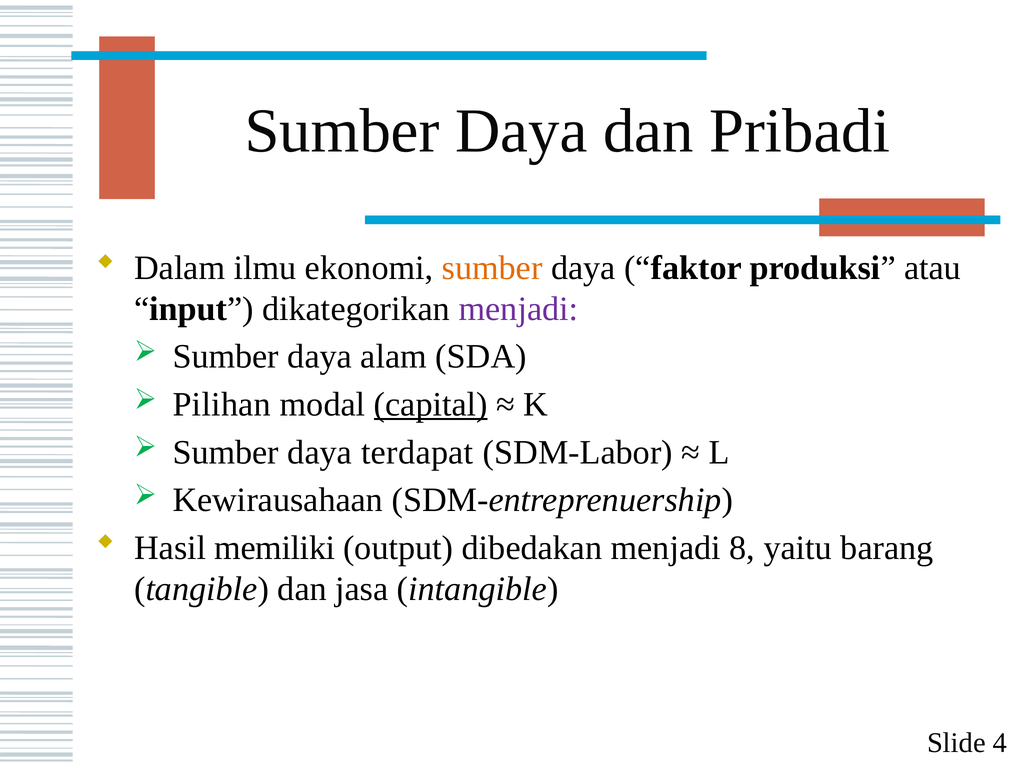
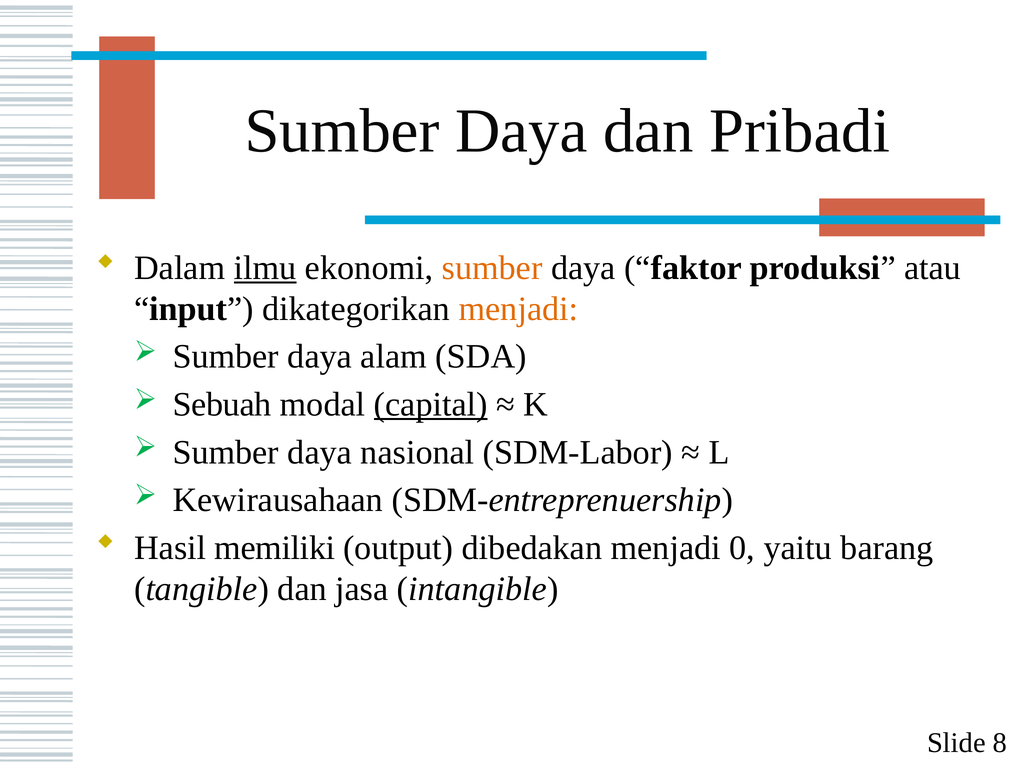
ilmu underline: none -> present
menjadi at (518, 309) colour: purple -> orange
Pilihan: Pilihan -> Sebuah
terdapat: terdapat -> nasional
8: 8 -> 0
4: 4 -> 8
